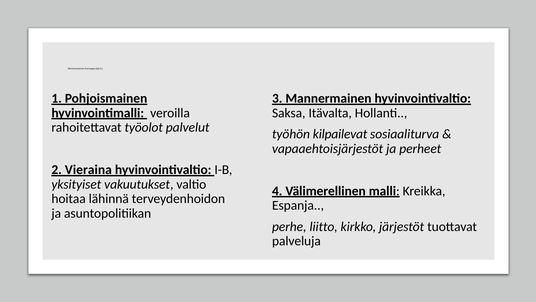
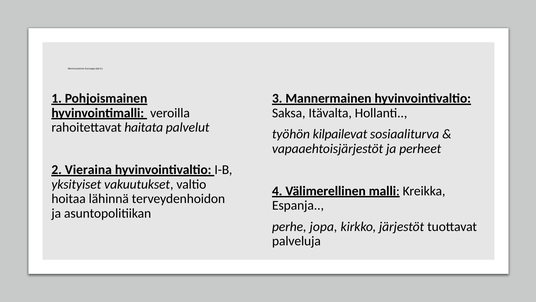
työolot: työolot -> haitata
liitto: liitto -> jopa
